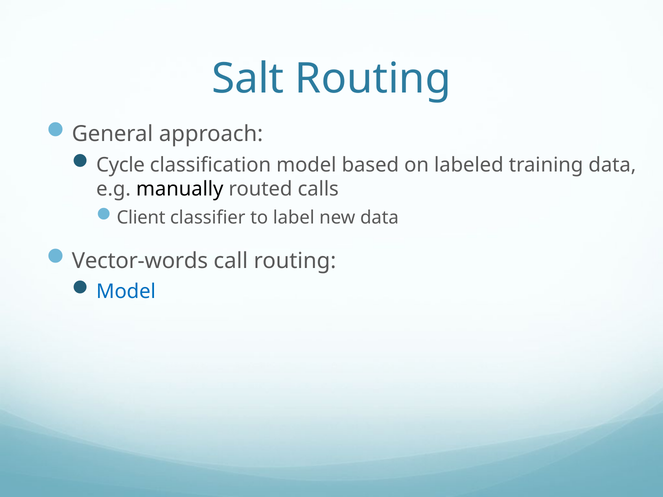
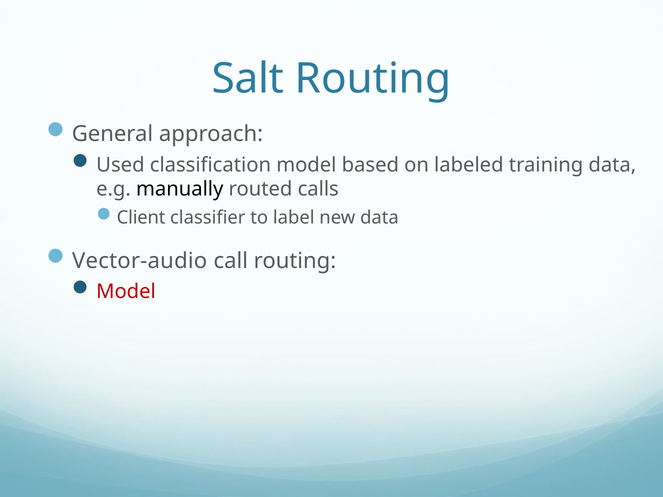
Cycle: Cycle -> Used
Vector-words: Vector-words -> Vector-audio
Model at (126, 292) colour: blue -> red
